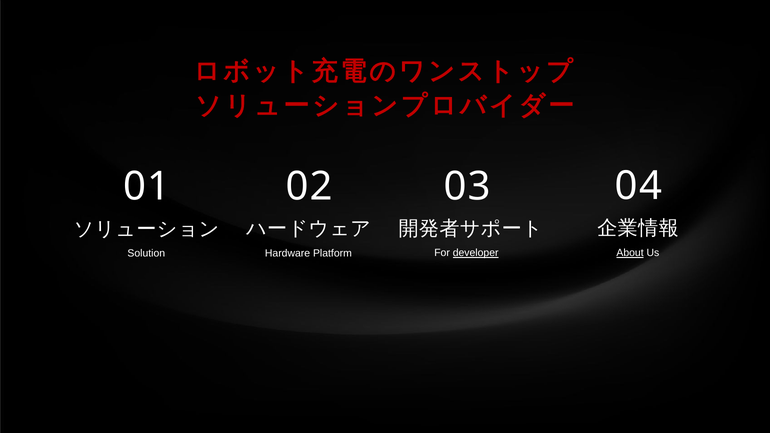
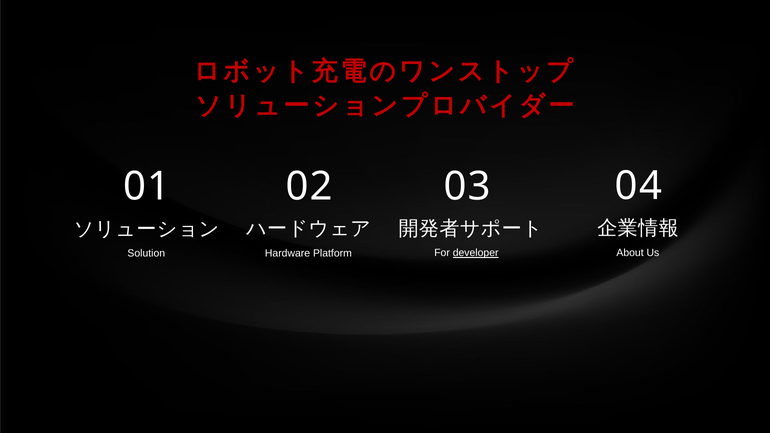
About underline: present -> none
